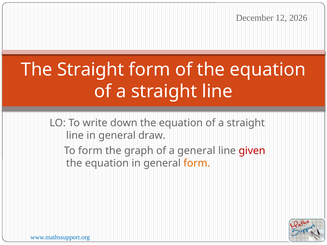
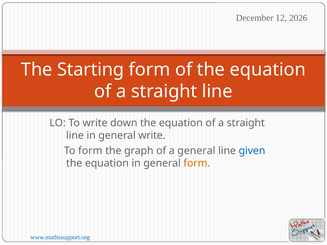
The Straight: Straight -> Starting
general draw: draw -> write
given colour: red -> blue
